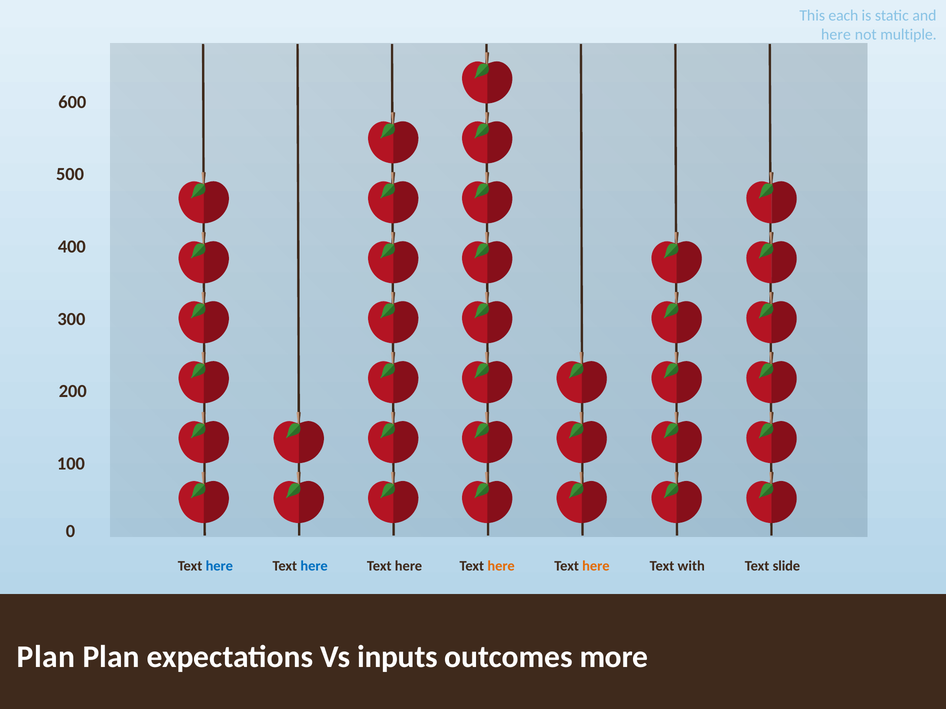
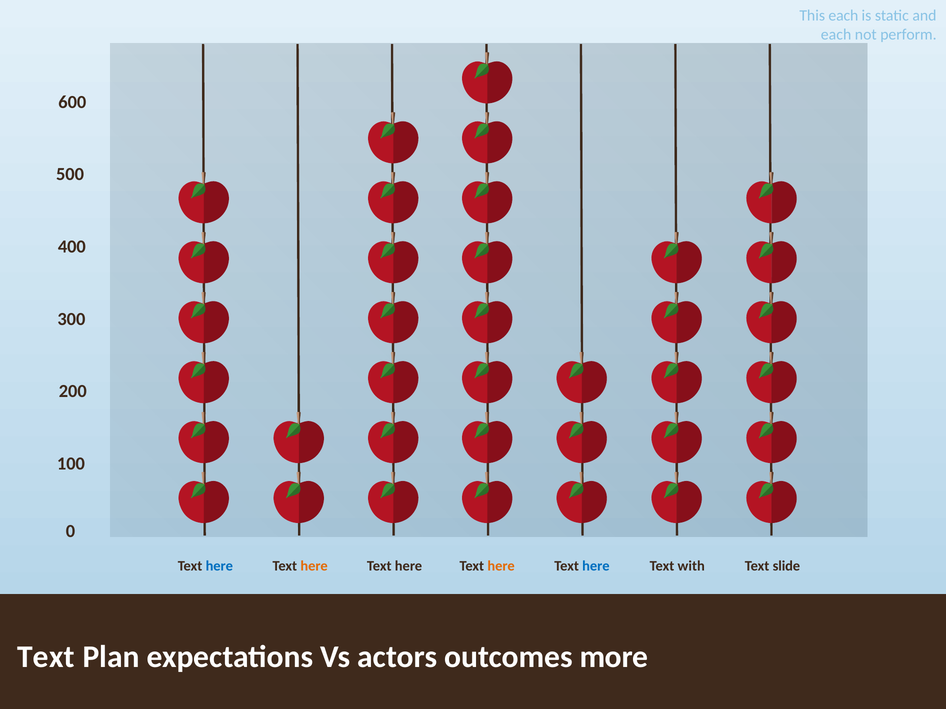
here at (836, 34): here -> each
multiple: multiple -> perform
here at (314, 566) colour: blue -> orange
here at (596, 566) colour: orange -> blue
Plan at (46, 657): Plan -> Text
inputs: inputs -> actors
